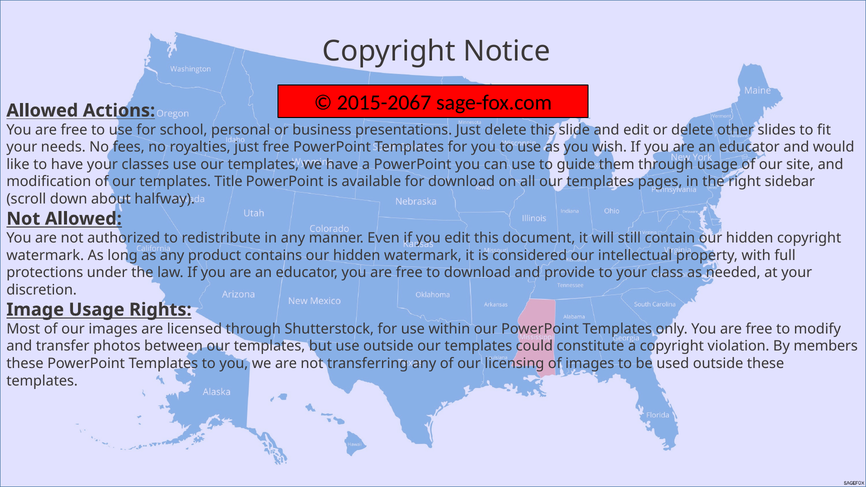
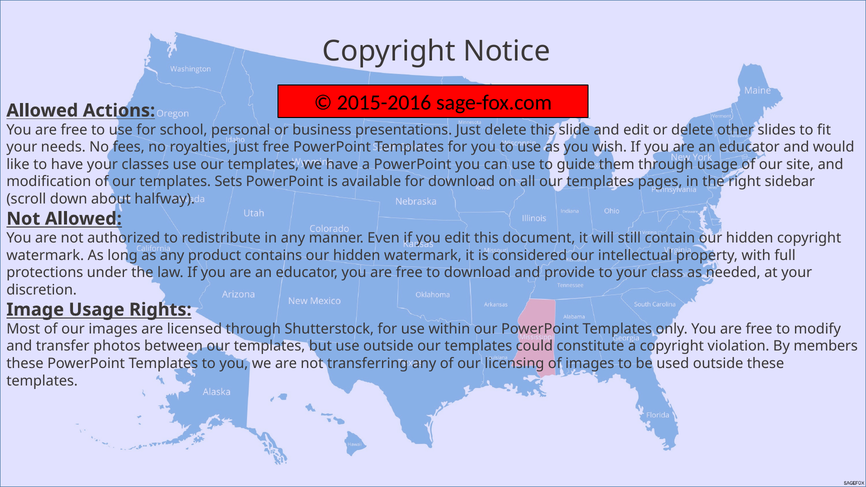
2015-2067: 2015-2067 -> 2015-2016
Title: Title -> Sets
